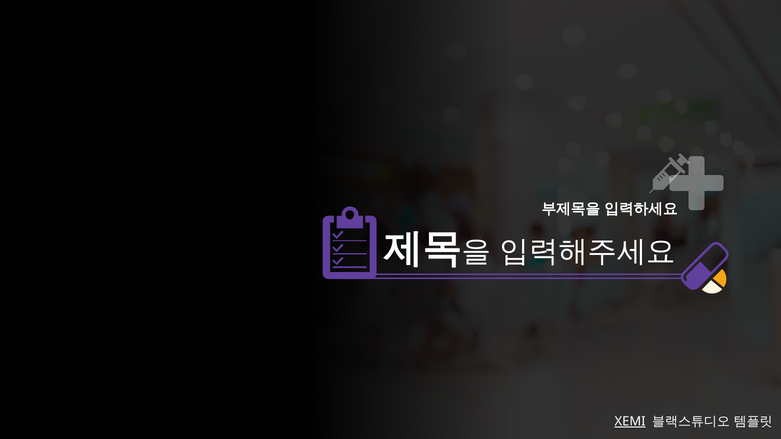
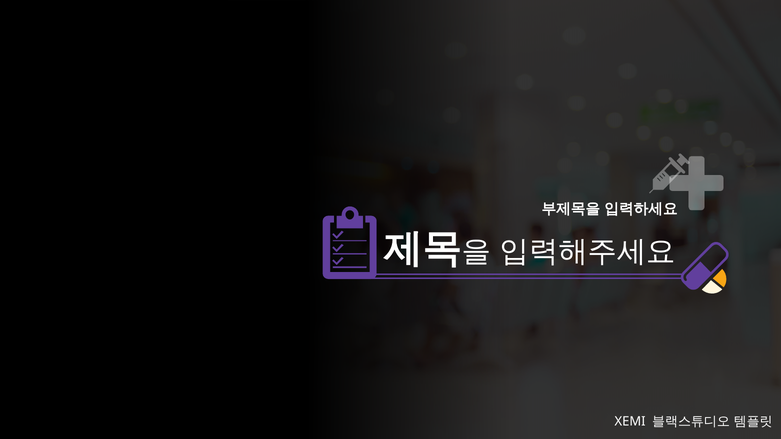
XEMI underline: present -> none
